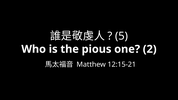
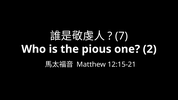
5: 5 -> 7
